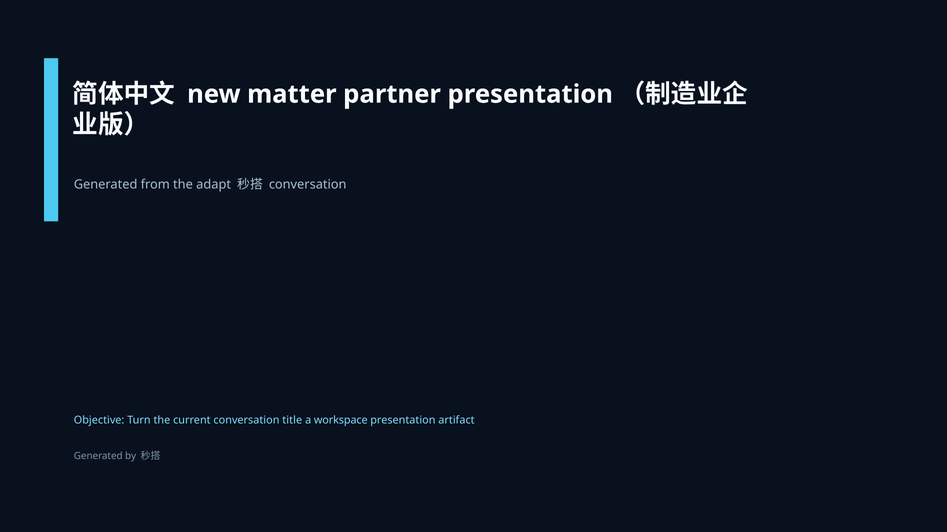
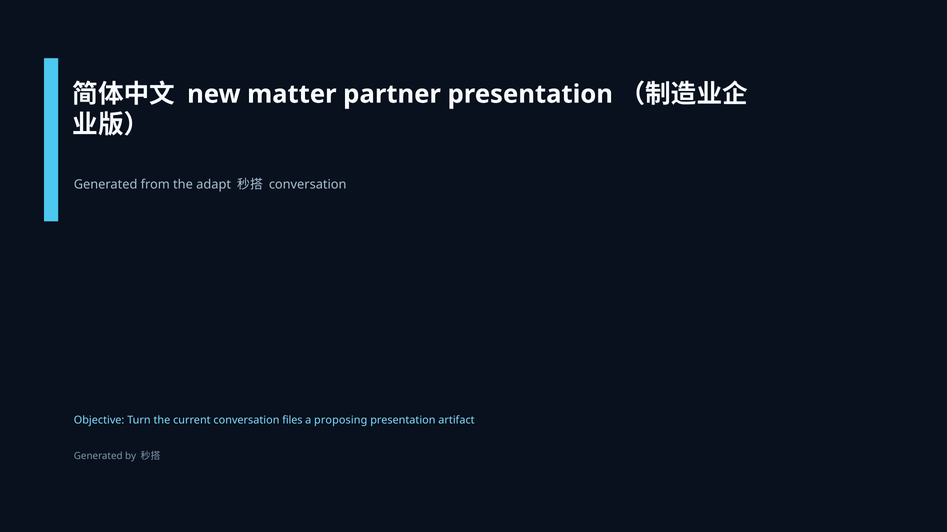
title: title -> files
workspace: workspace -> proposing
